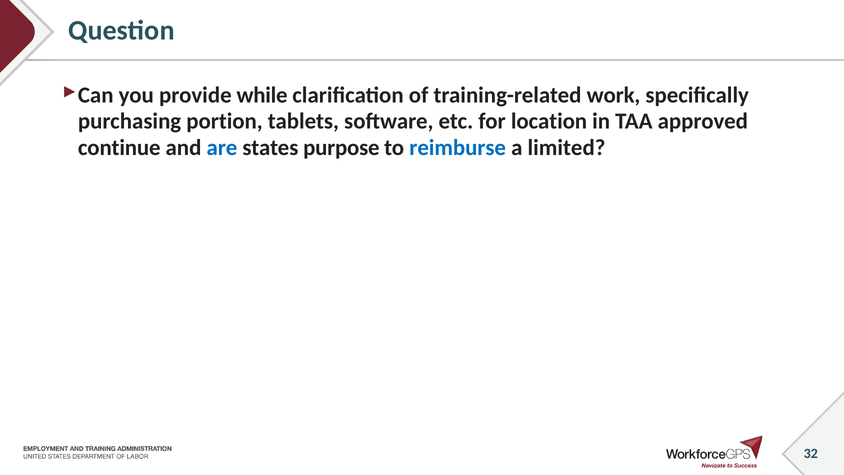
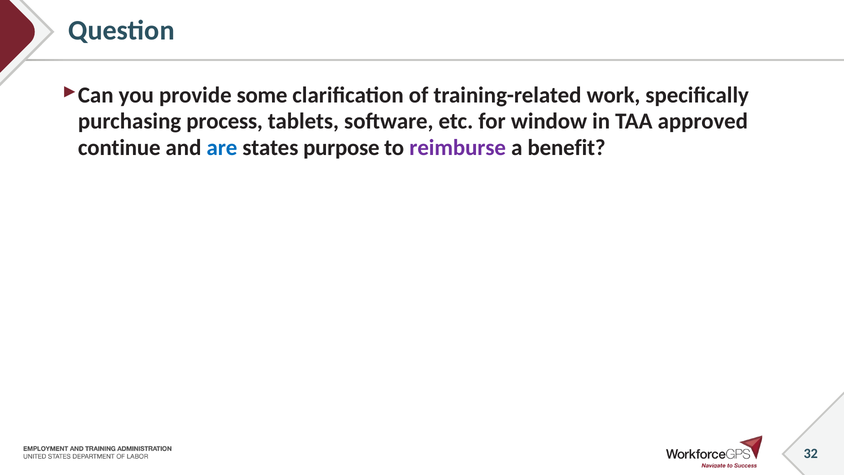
while: while -> some
portion: portion -> process
location: location -> window
reimburse colour: blue -> purple
limited: limited -> benefit
